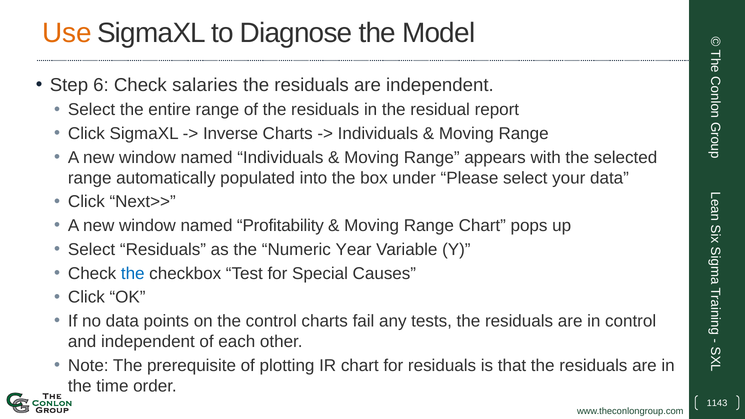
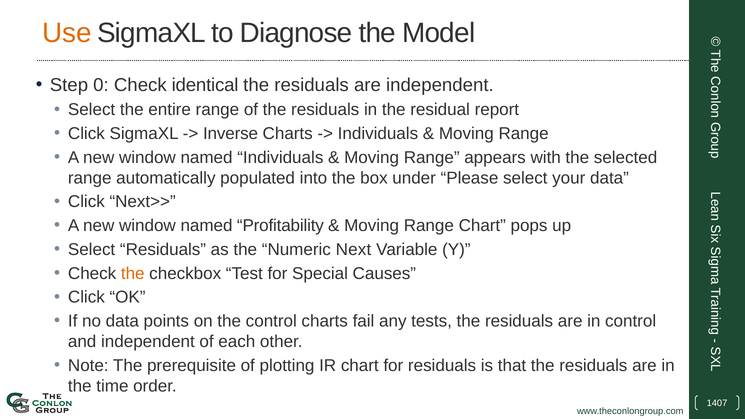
6: 6 -> 0
salaries: salaries -> identical
Year: Year -> Next
the at (133, 273) colour: blue -> orange
1143: 1143 -> 1407
